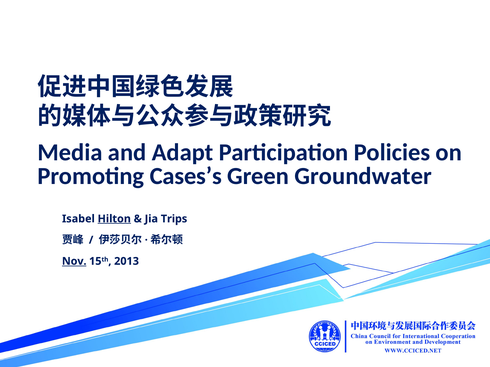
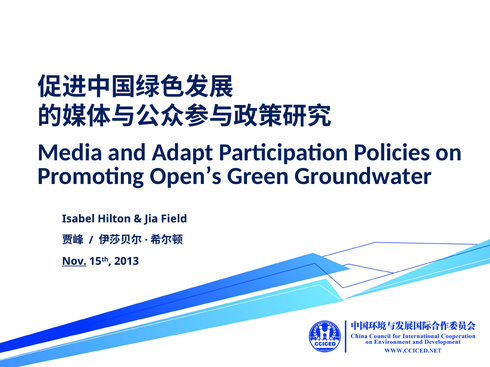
Cases’s: Cases’s -> Open’s
Hilton underline: present -> none
Trips: Trips -> Field
